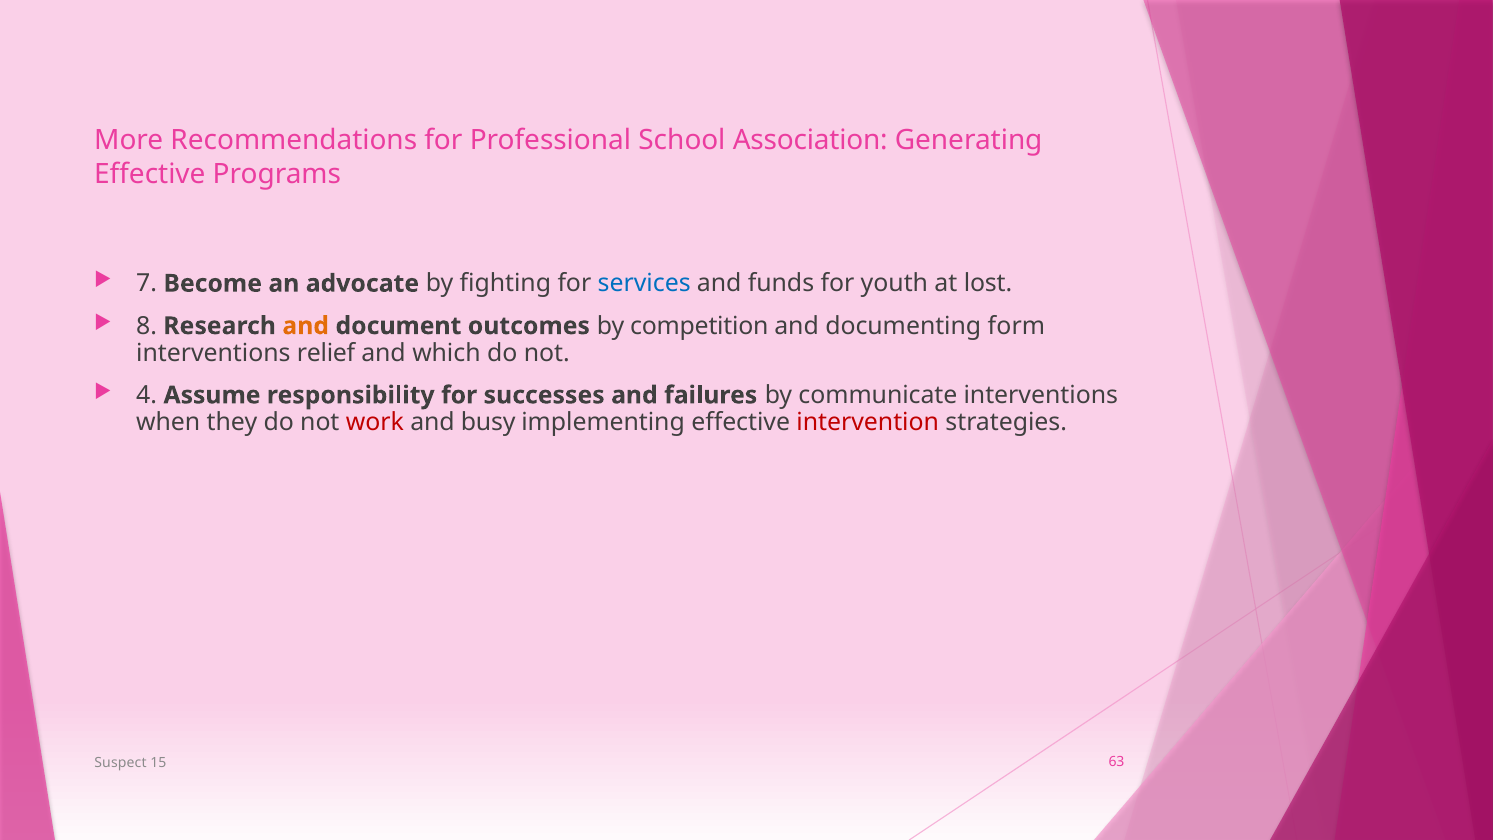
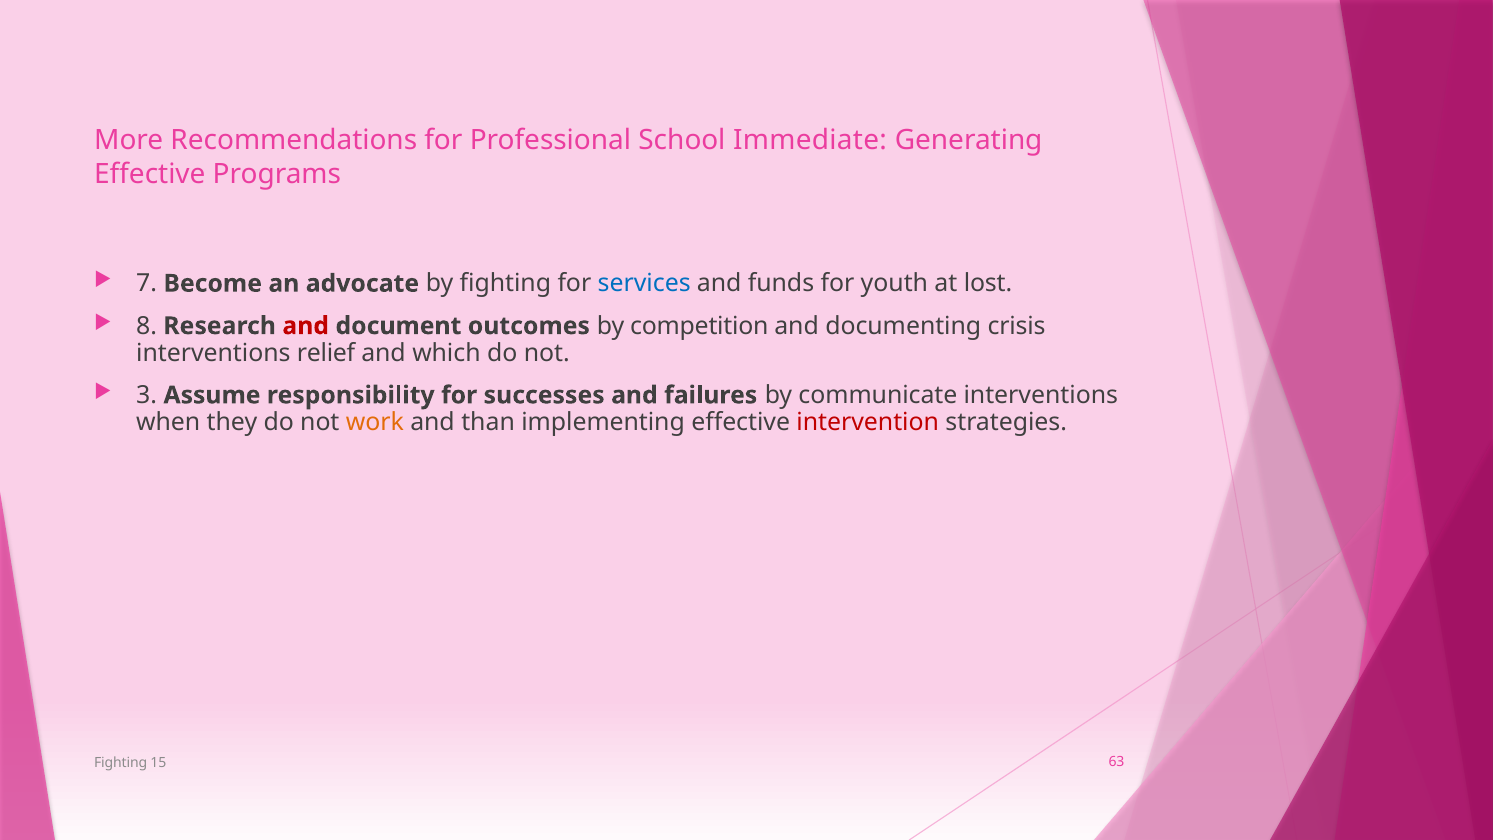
Association: Association -> Immediate
and at (306, 326) colour: orange -> red
form: form -> crisis
4: 4 -> 3
work colour: red -> orange
busy: busy -> than
Suspect at (120, 763): Suspect -> Fighting
